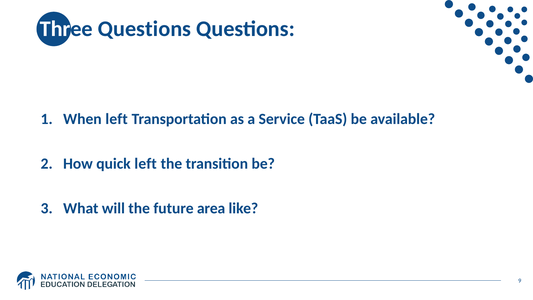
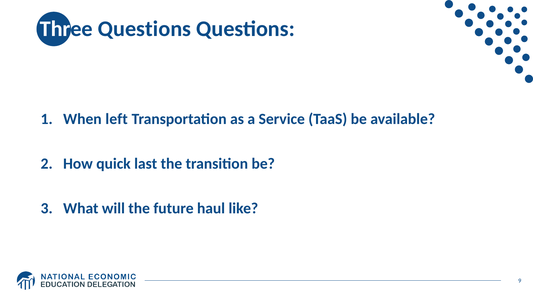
quick left: left -> last
area: area -> haul
